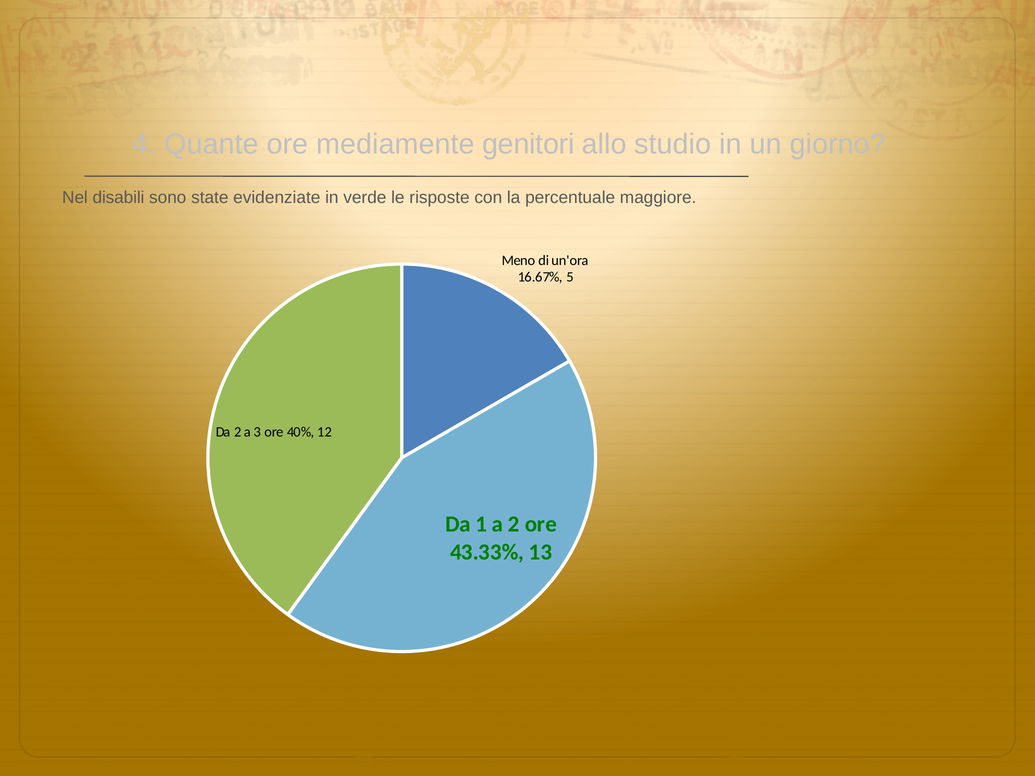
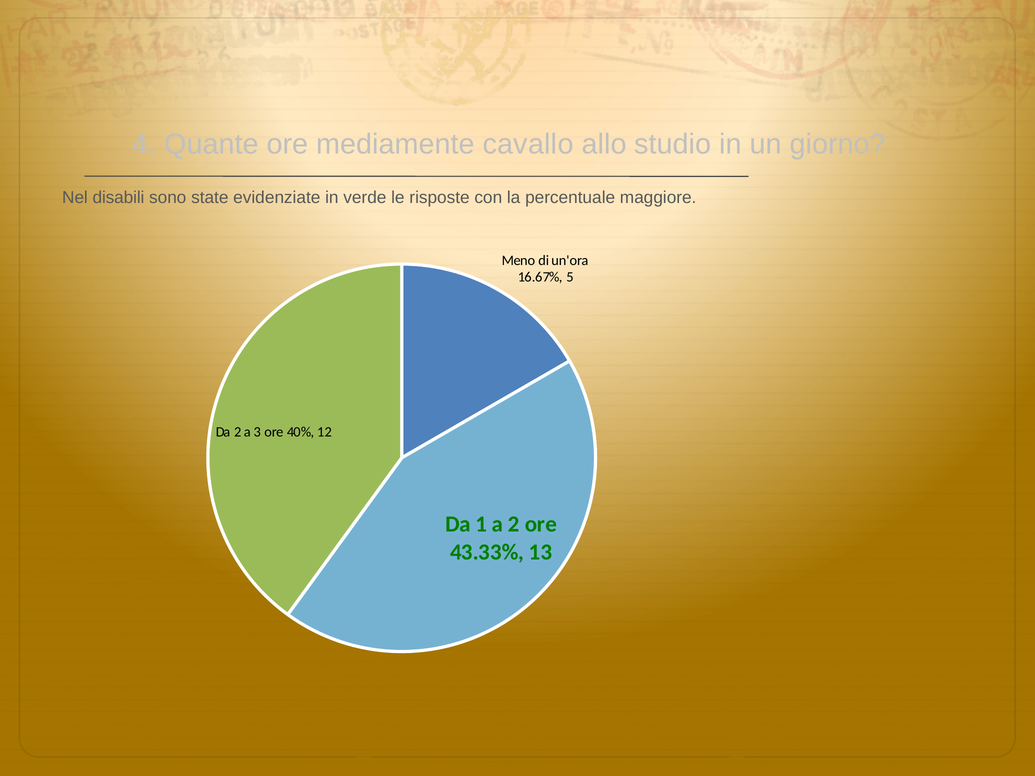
genitori: genitori -> cavallo
